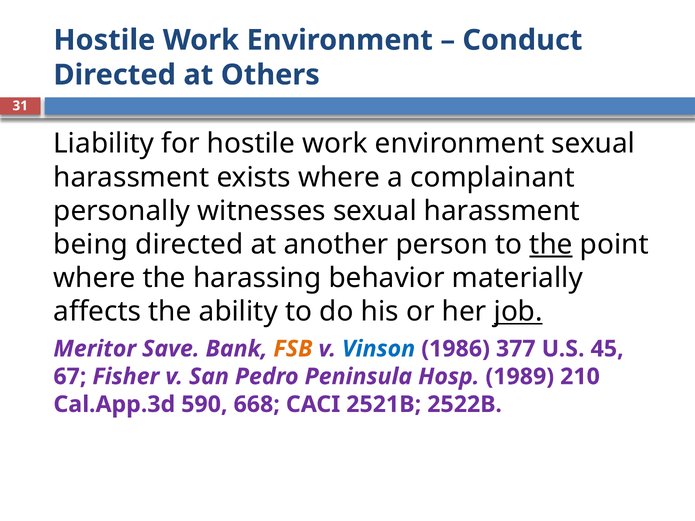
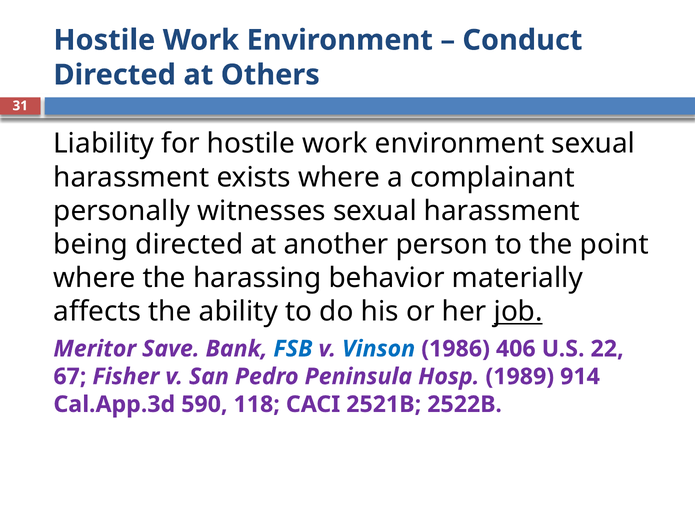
the at (551, 245) underline: present -> none
FSB colour: orange -> blue
377: 377 -> 406
45: 45 -> 22
210: 210 -> 914
668: 668 -> 118
